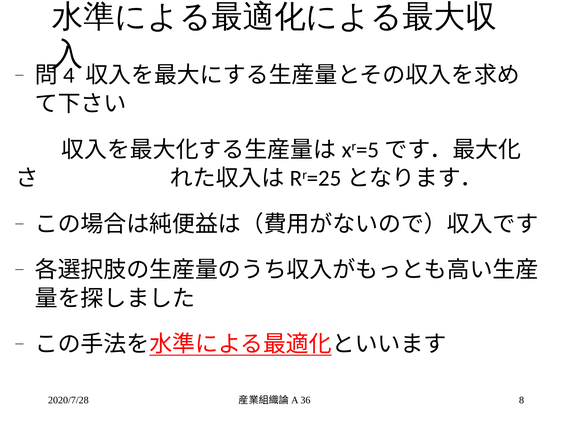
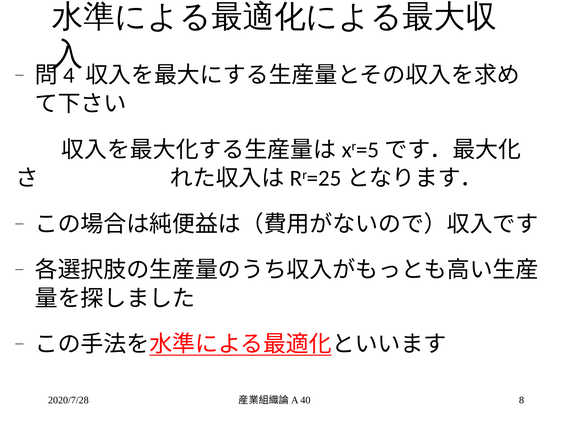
36: 36 -> 40
